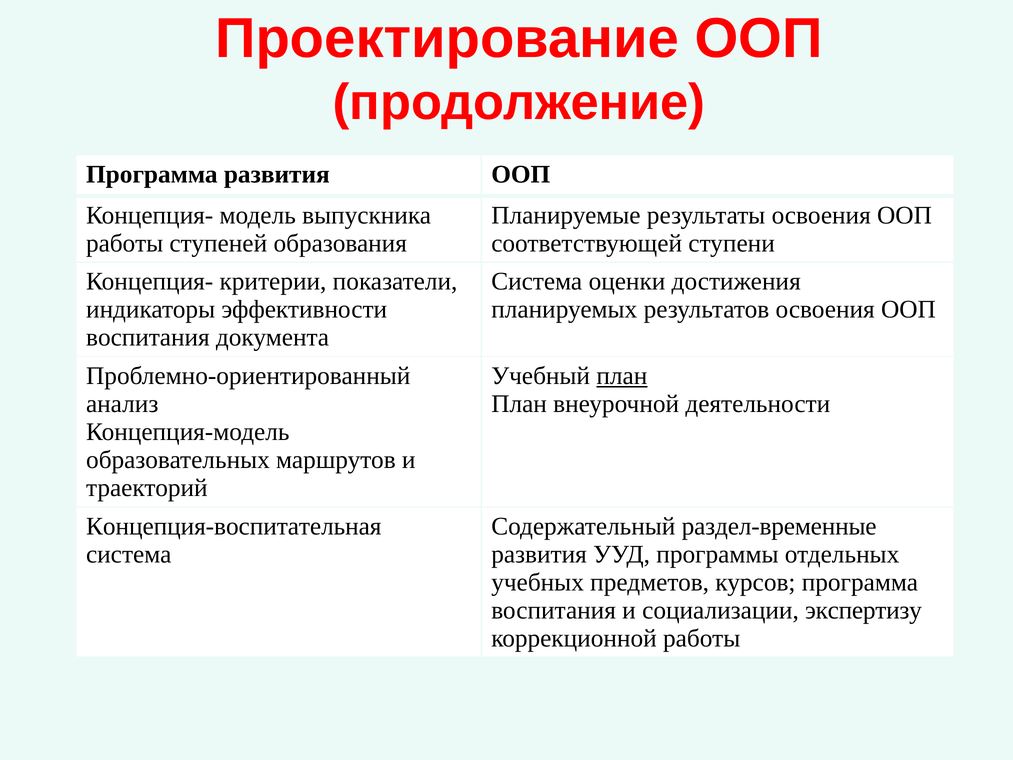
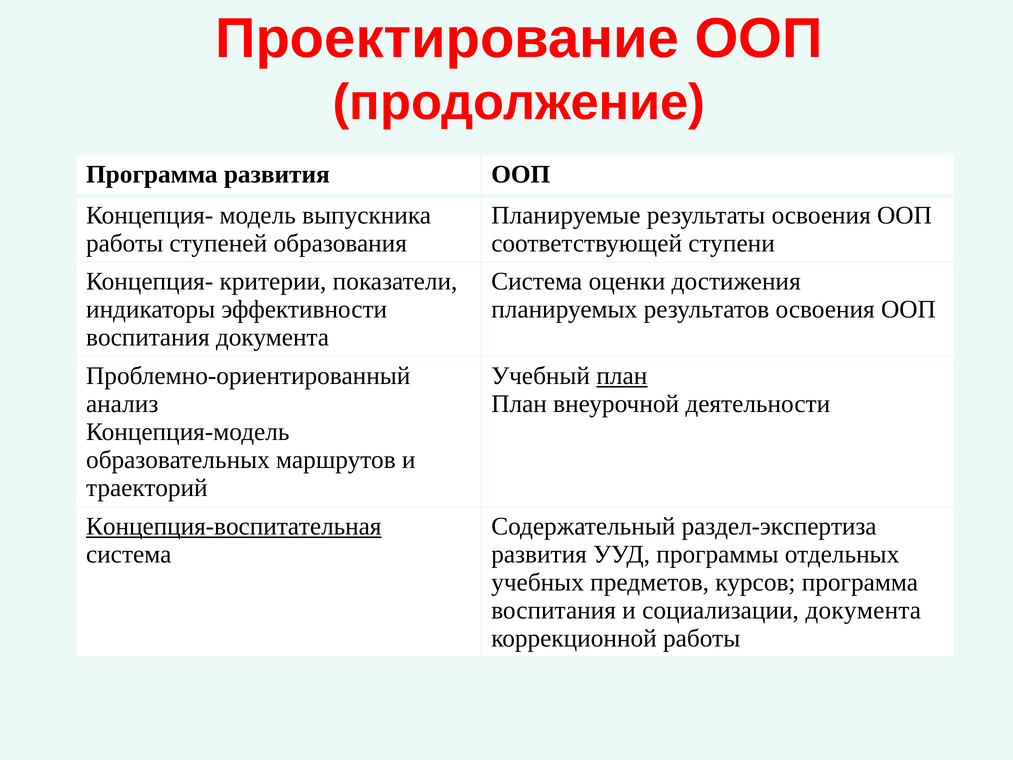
Концепция-воспитательная underline: none -> present
раздел-временные: раздел-временные -> раздел-экспертиза
социализации экспертизу: экспертизу -> документа
